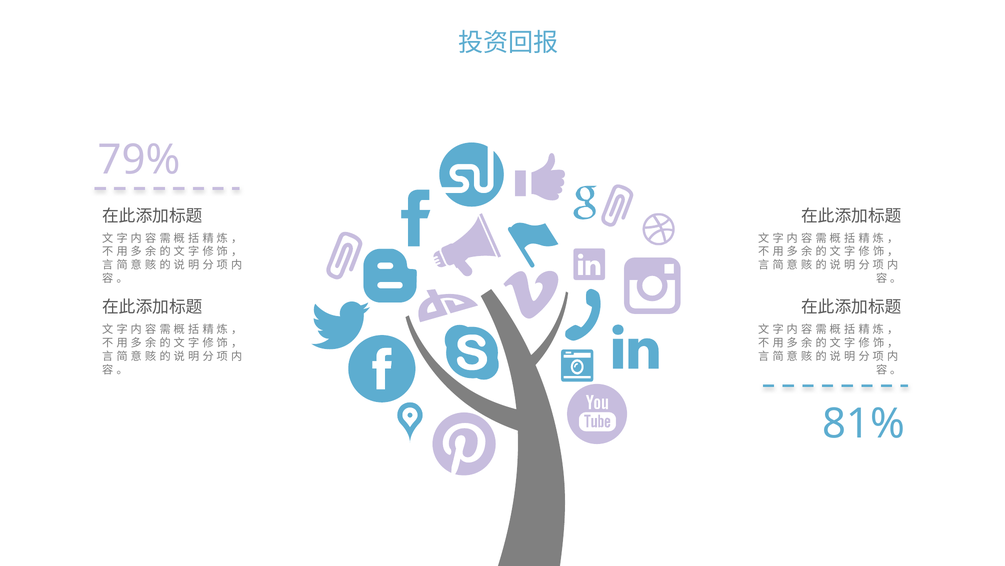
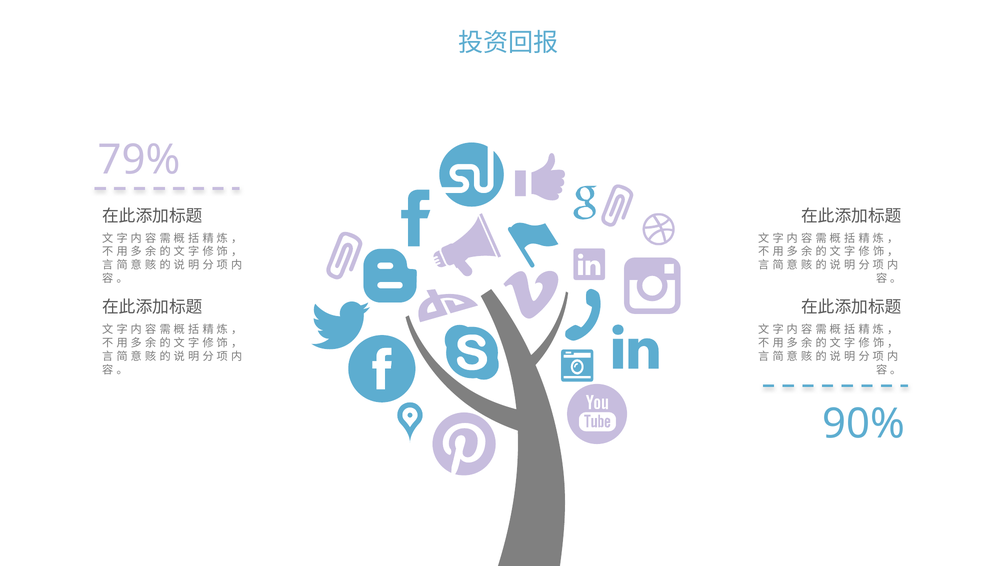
81%: 81% -> 90%
